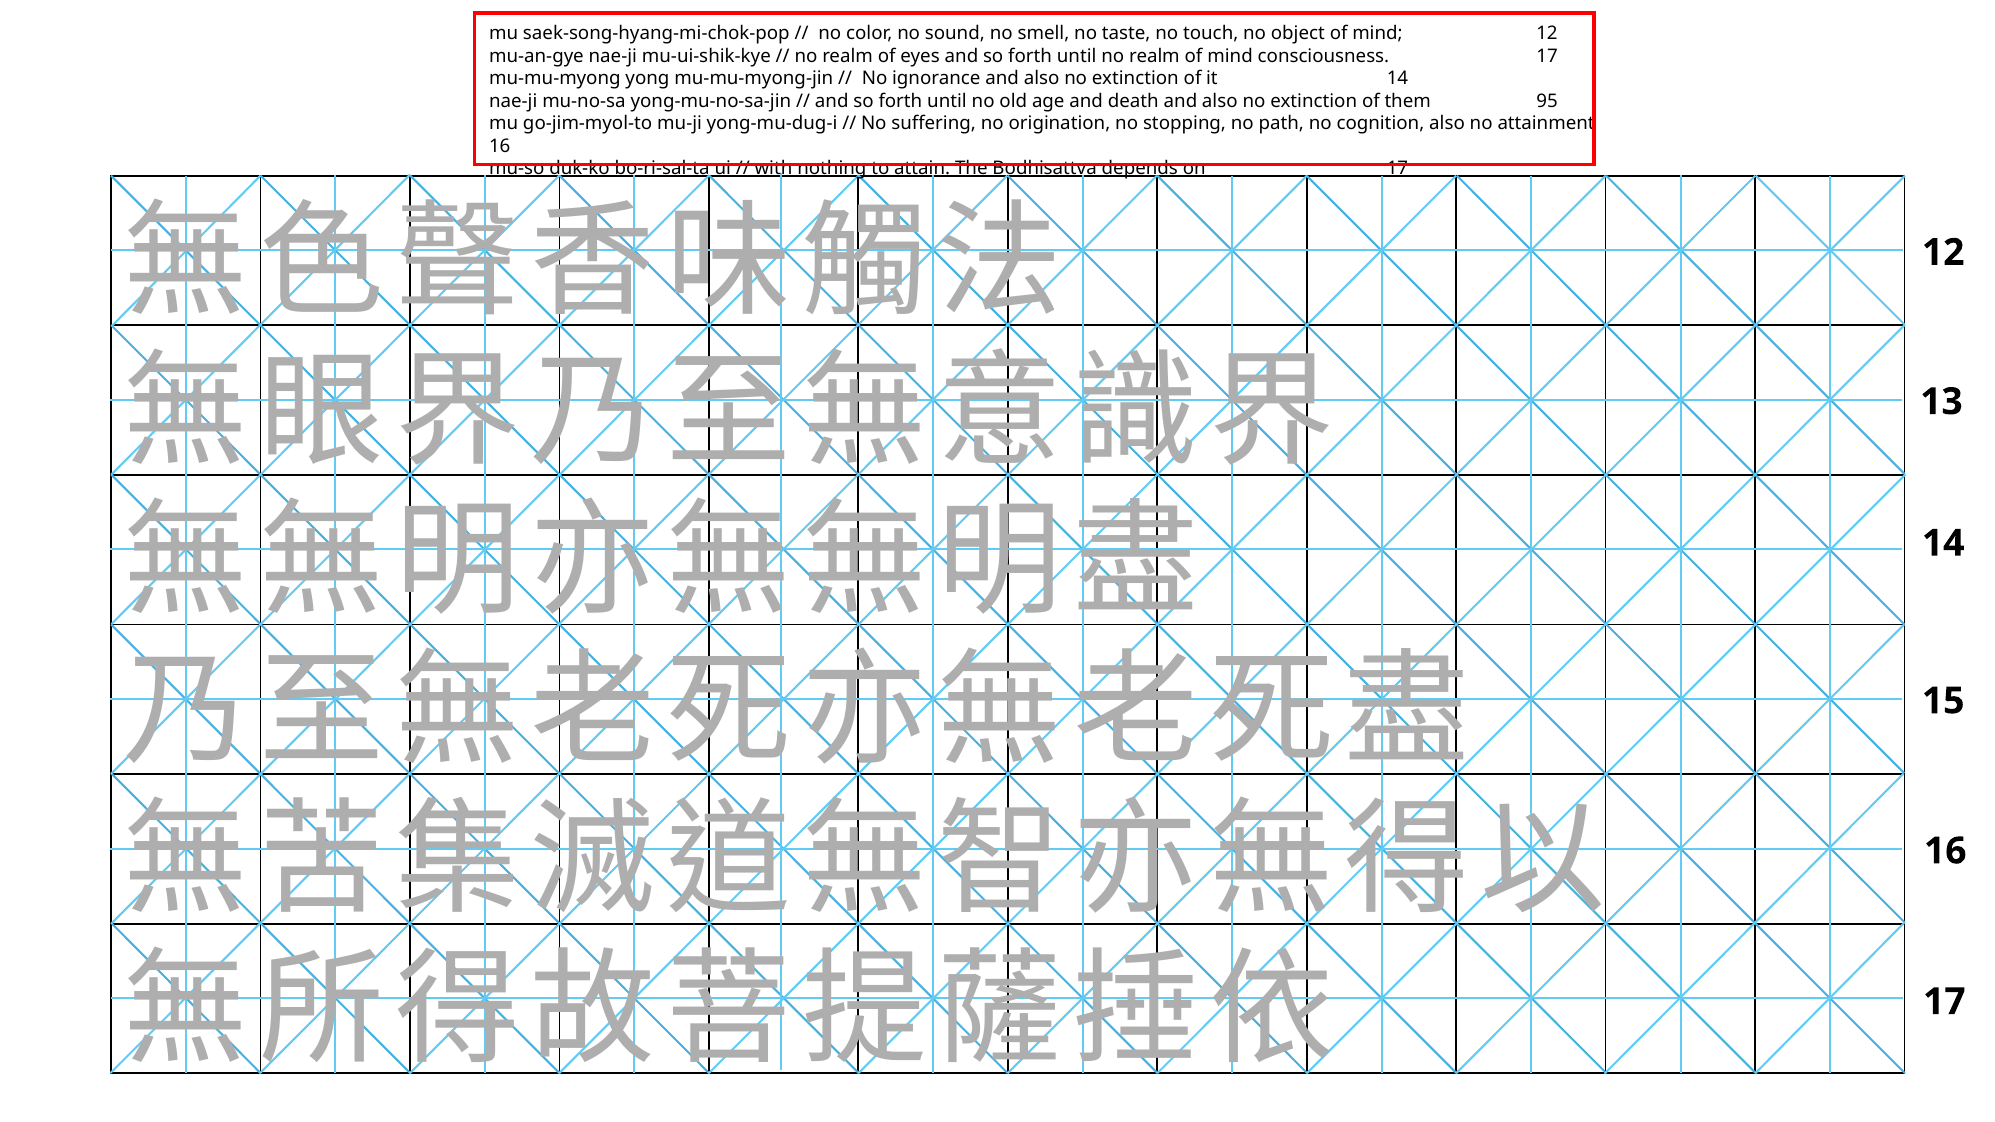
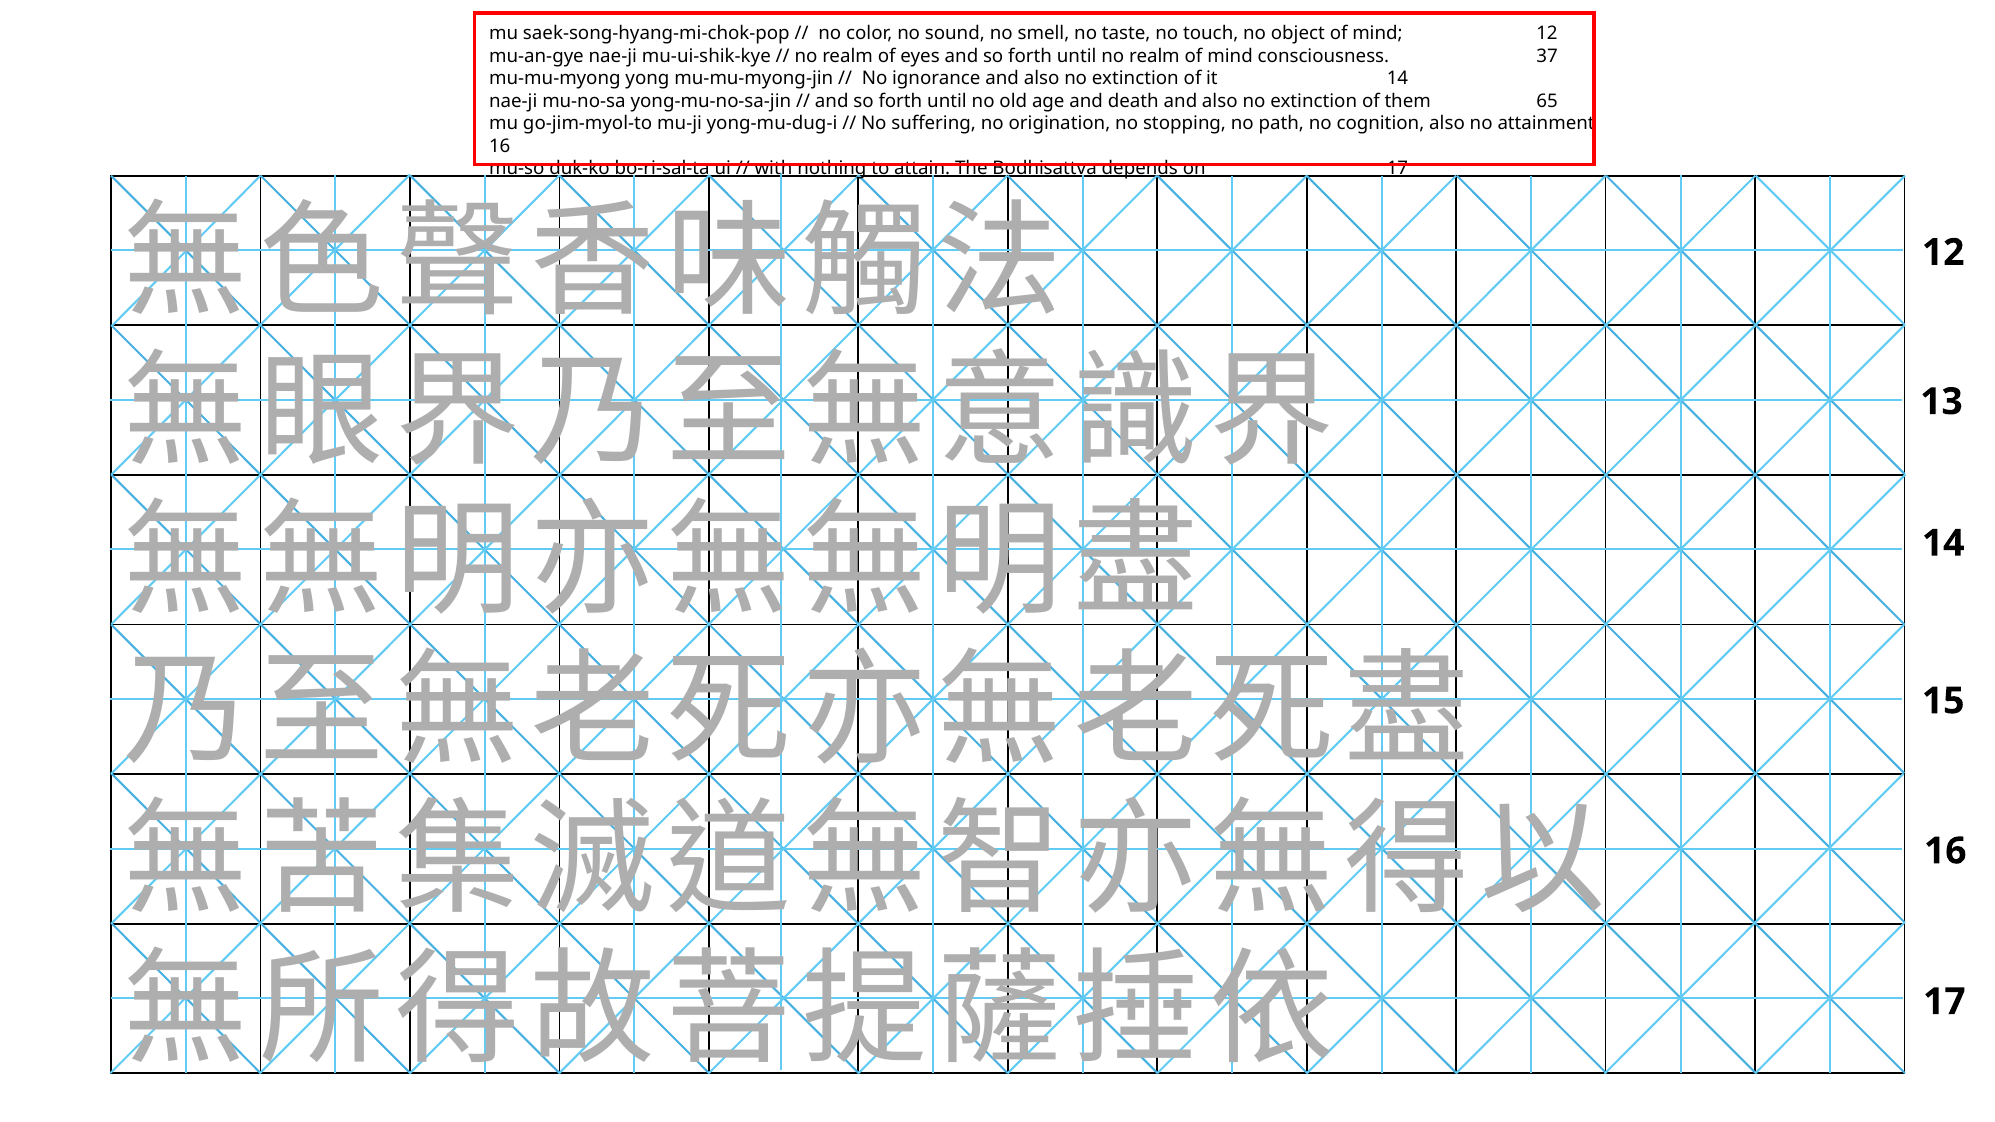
consciousness 17: 17 -> 37
95: 95 -> 65
